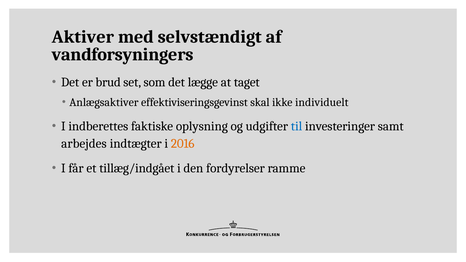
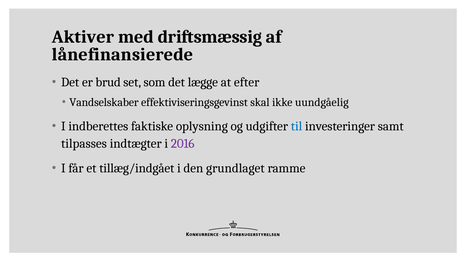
selvstændigt: selvstændigt -> driftsmæssig
vandforsyningers: vandforsyningers -> lånefinansierede
taget: taget -> efter
Anlægsaktiver: Anlægsaktiver -> Vandselskaber
individuelt: individuelt -> uundgåelig
arbejdes: arbejdes -> tilpasses
2016 colour: orange -> purple
fordyrelser: fordyrelser -> grundlaget
